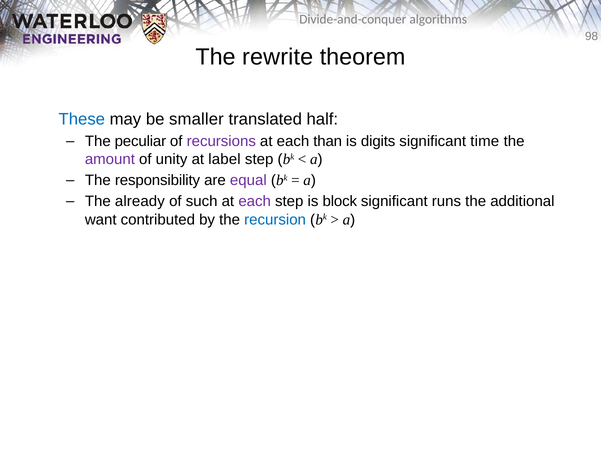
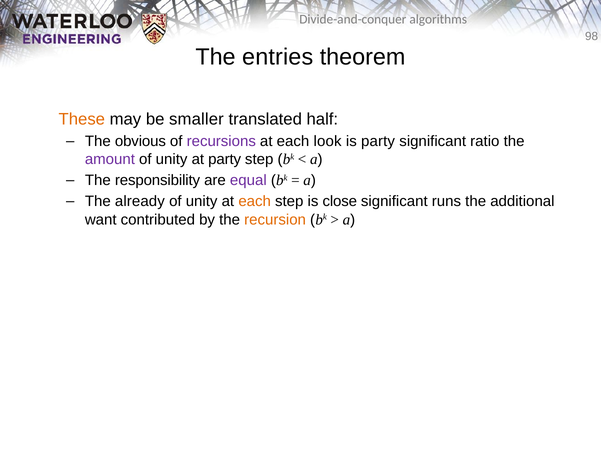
rewrite: rewrite -> entries
These colour: blue -> orange
peculiar: peculiar -> obvious
than: than -> look
is digits: digits -> party
time: time -> ratio
at label: label -> party
such at (202, 201): such -> unity
each at (255, 201) colour: purple -> orange
block: block -> close
recursion colour: blue -> orange
